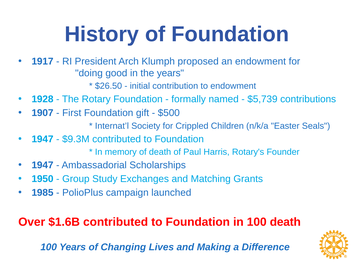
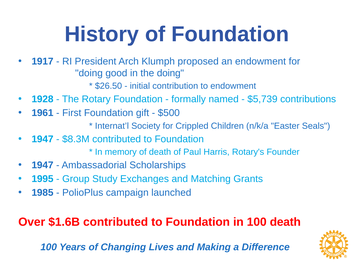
the years: years -> doing
1907: 1907 -> 1961
$9.3M: $9.3M -> $8.3M
1950: 1950 -> 1995
